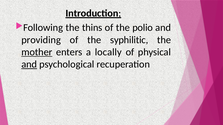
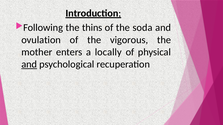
polio: polio -> soda
providing: providing -> ovulation
syphilitic: syphilitic -> vigorous
mother underline: present -> none
